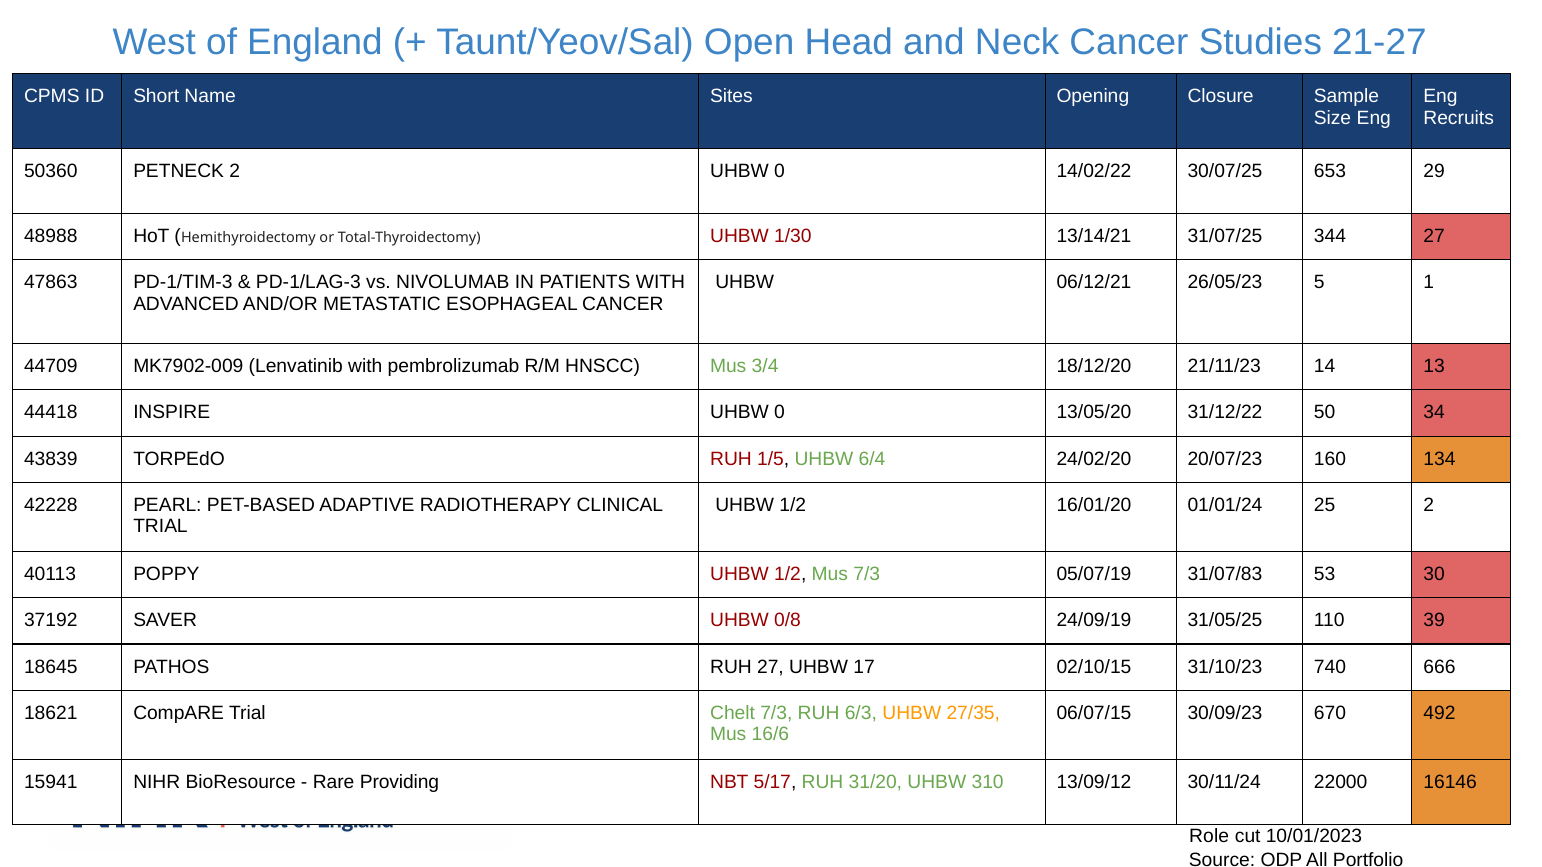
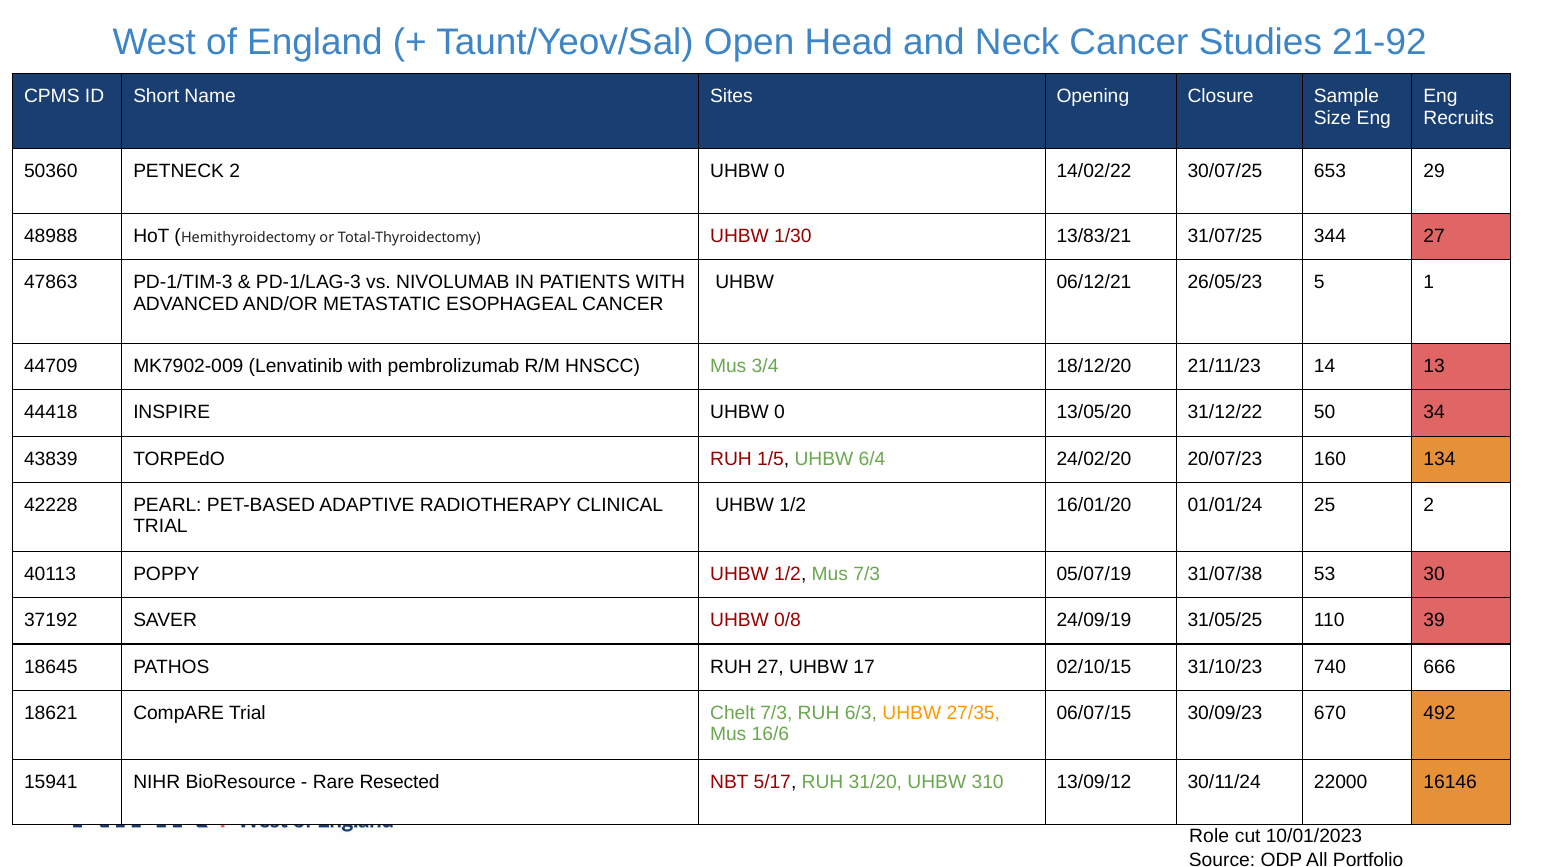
21-27: 21-27 -> 21-92
13/14/21: 13/14/21 -> 13/83/21
31/07/83: 31/07/83 -> 31/07/38
Providing: Providing -> Resected
